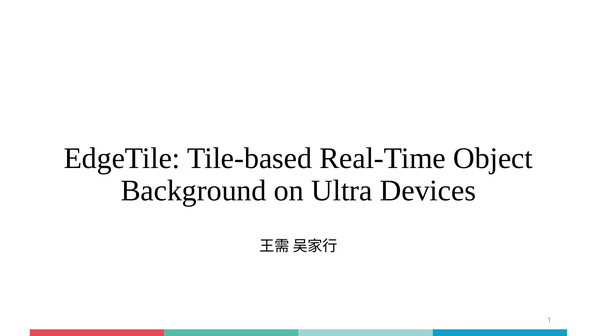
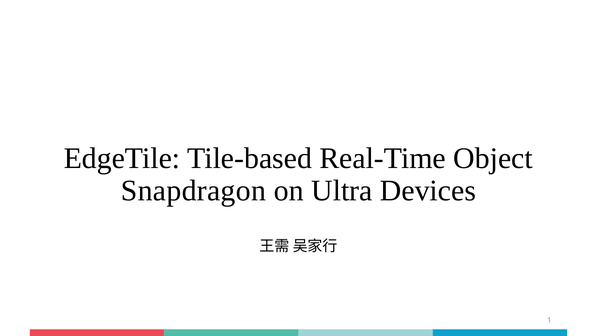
Background: Background -> Snapdragon
